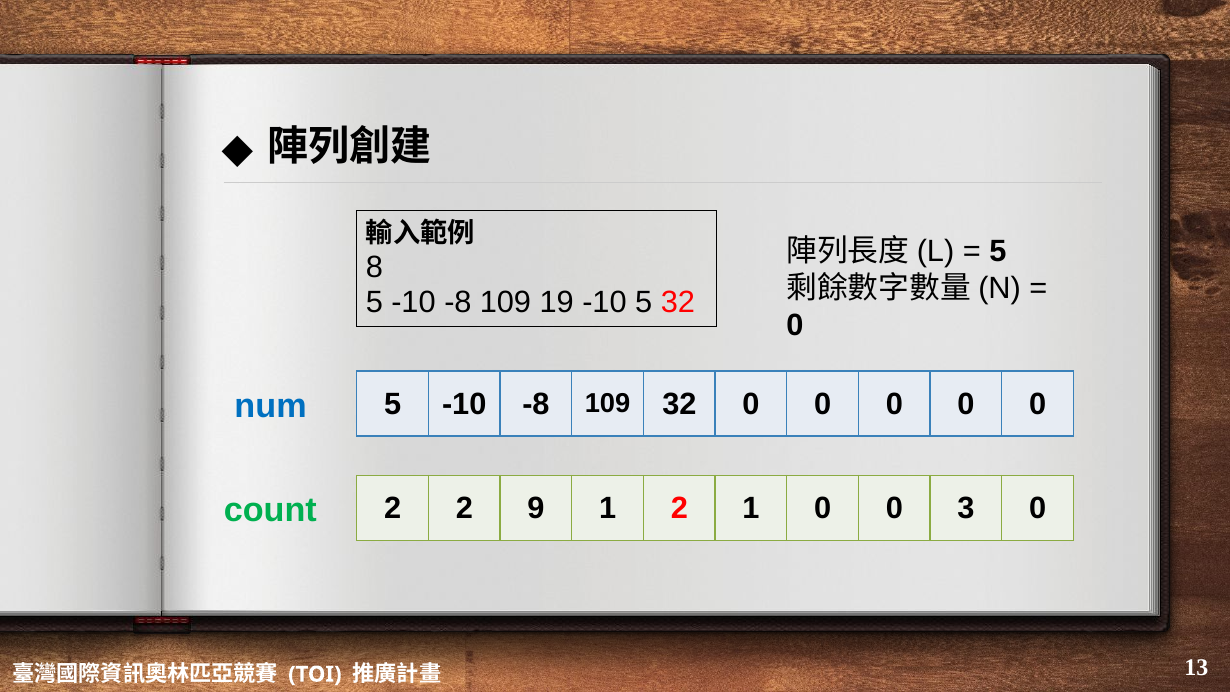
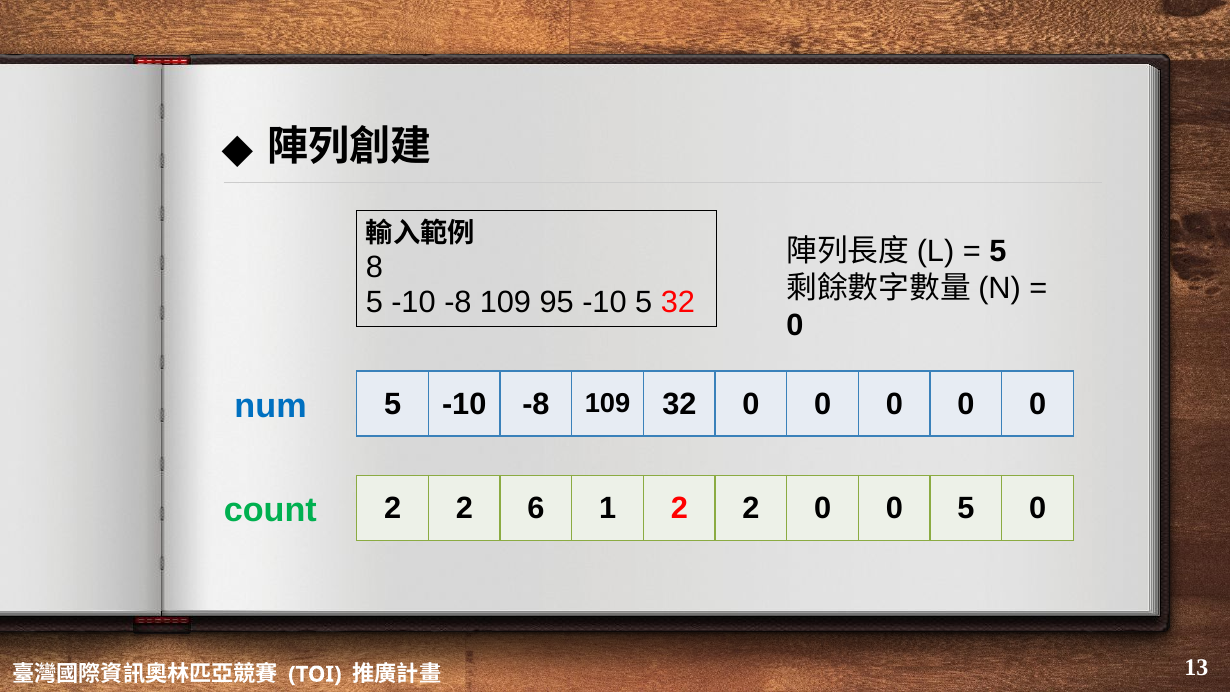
19: 19 -> 95
9: 9 -> 6
1 2 1: 1 -> 2
0 3: 3 -> 5
